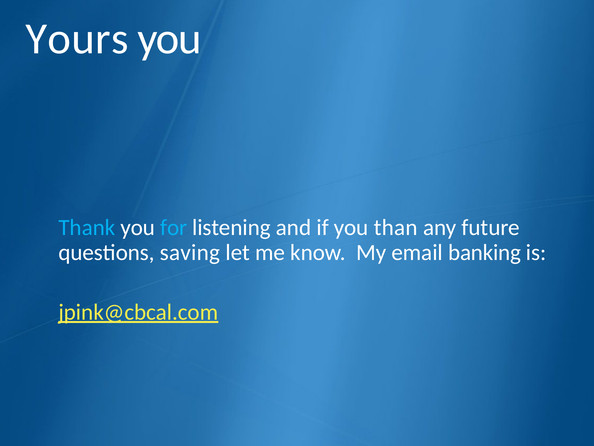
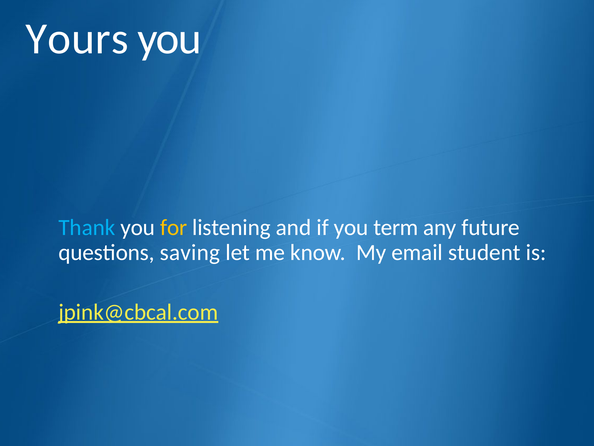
for colour: light blue -> yellow
than: than -> term
banking: banking -> student
